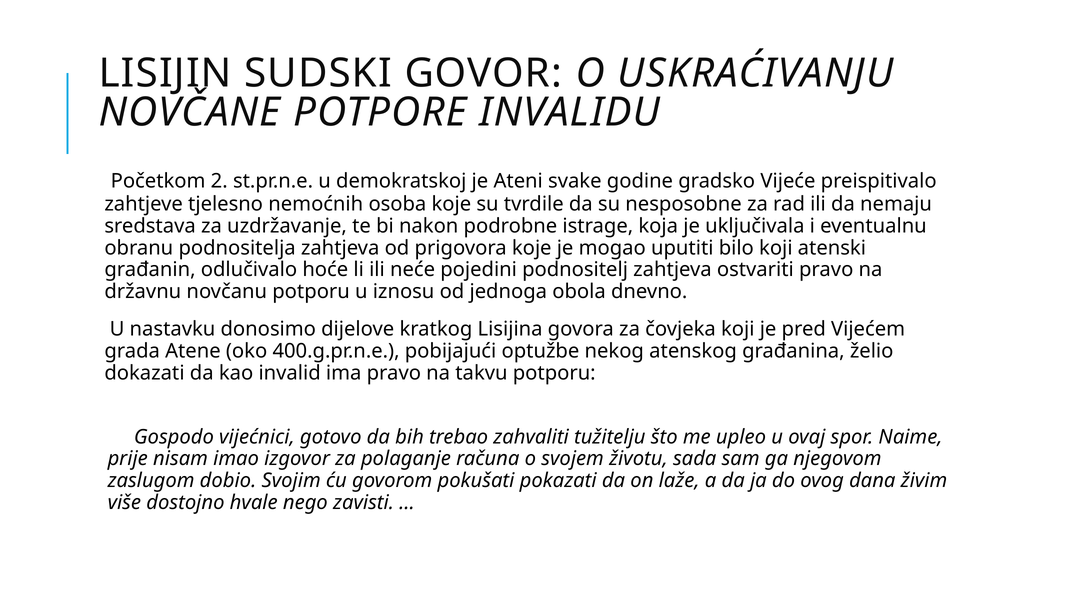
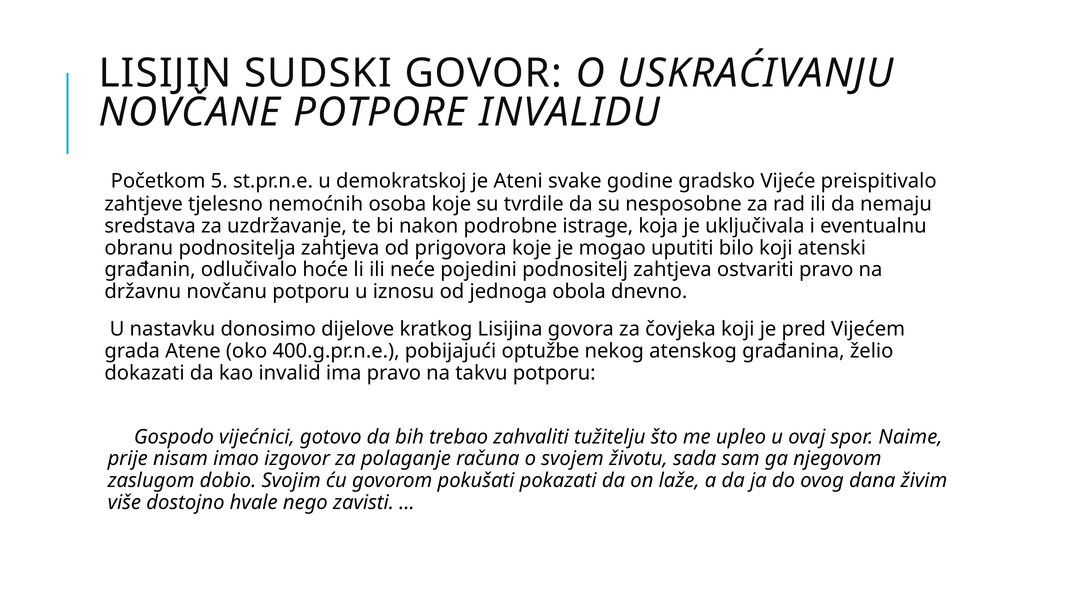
2: 2 -> 5
